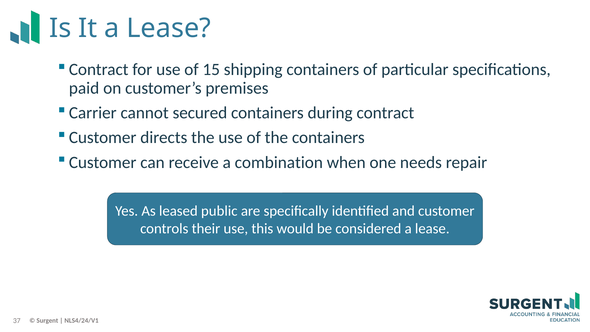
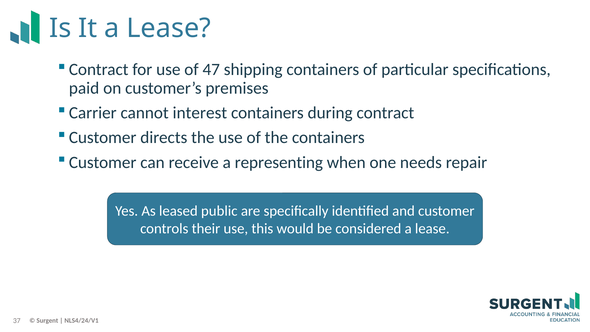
15: 15 -> 47
secured: secured -> interest
combination: combination -> representing
